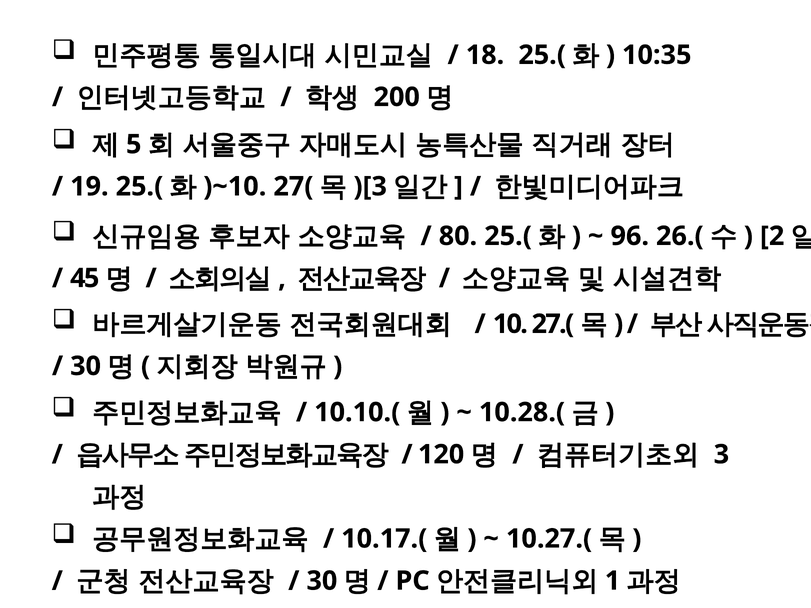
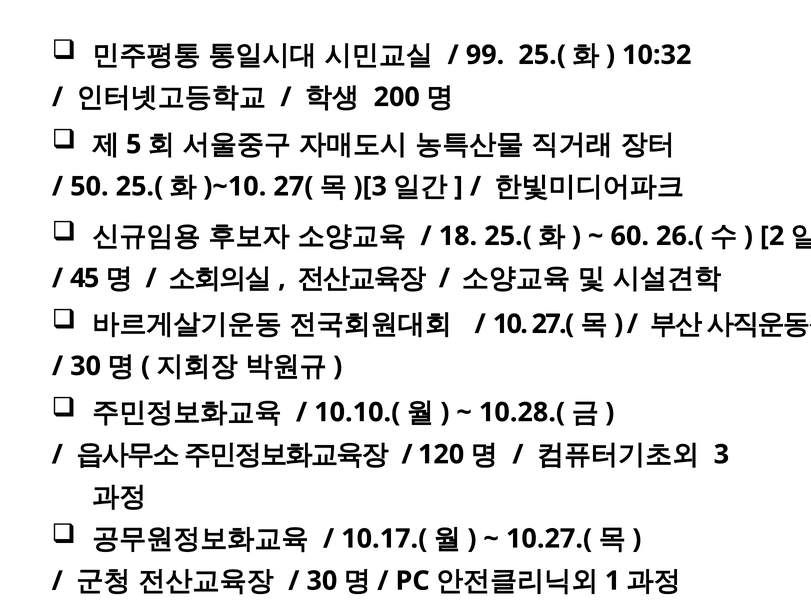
18: 18 -> 99
10:35: 10:35 -> 10:32
19: 19 -> 50
80: 80 -> 18
96: 96 -> 60
